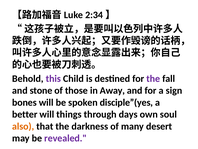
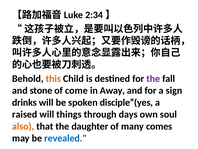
this colour: purple -> orange
those: those -> come
bones: bones -> drinks
better: better -> raised
darkness: darkness -> daughter
desert: desert -> comes
revealed colour: purple -> blue
